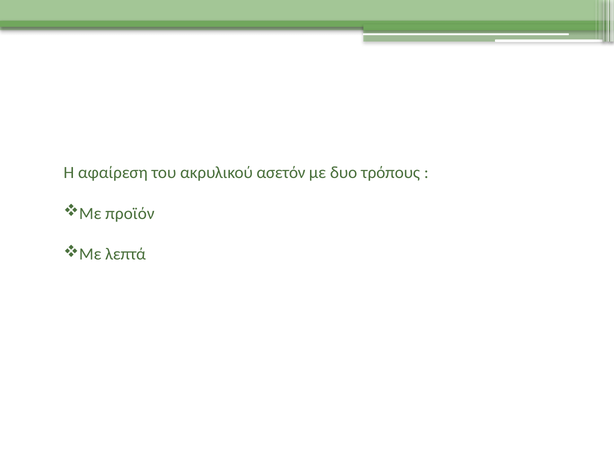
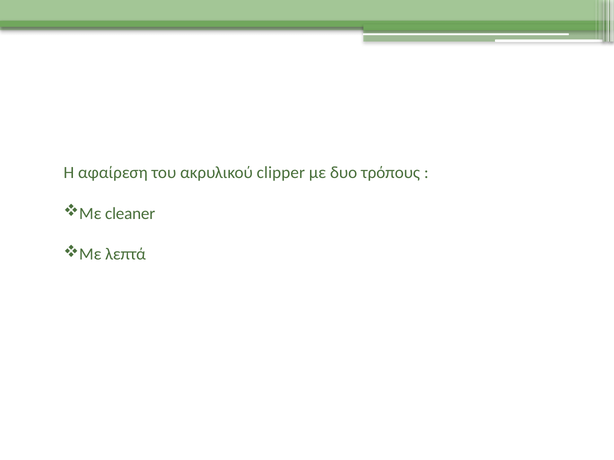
ασετόν: ασετόν -> clipper
προϊόν: προϊόν -> cleaner
